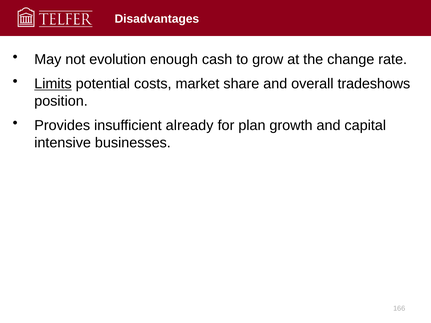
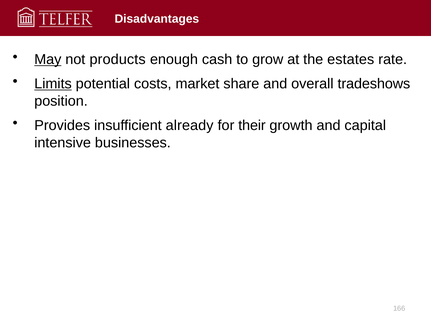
May underline: none -> present
evolution: evolution -> products
change: change -> estates
plan: plan -> their
